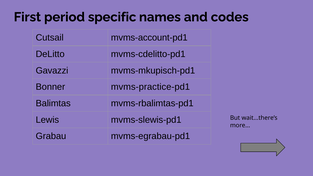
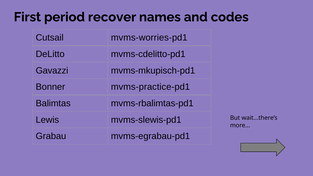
specific: specific -> recover
mvms-account-pd1: mvms-account-pd1 -> mvms-worries-pd1
